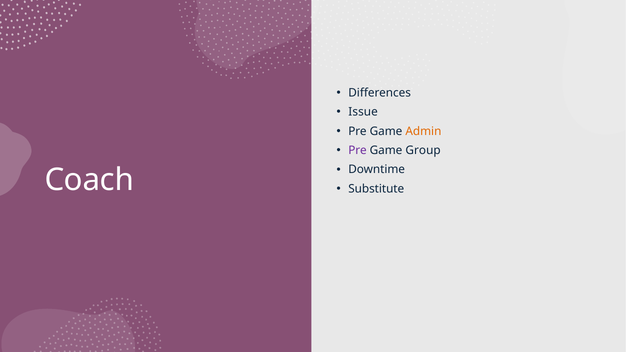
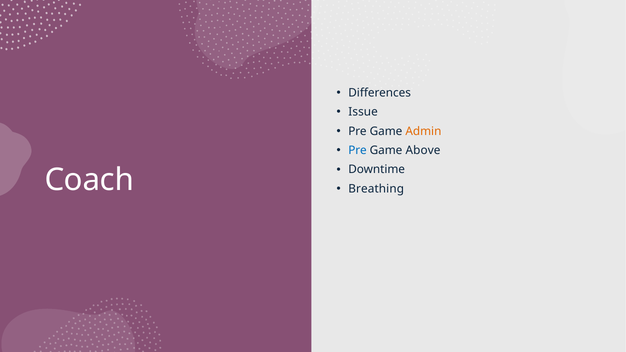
Pre at (358, 150) colour: purple -> blue
Group: Group -> Above
Substitute: Substitute -> Breathing
